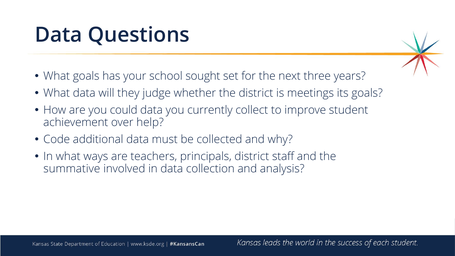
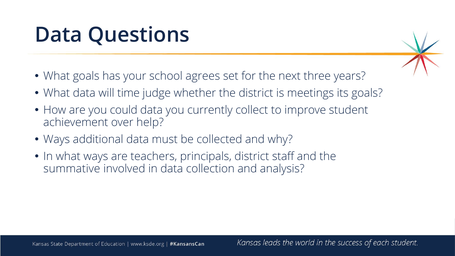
sought: sought -> agrees
they: they -> time
Code at (57, 139): Code -> Ways
